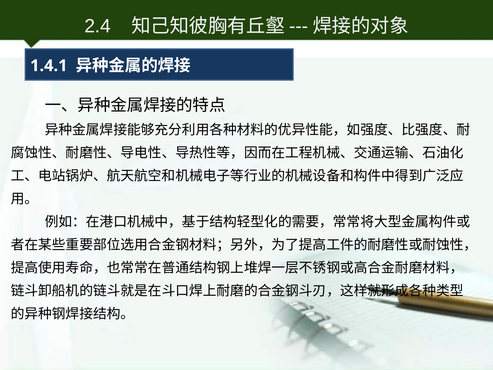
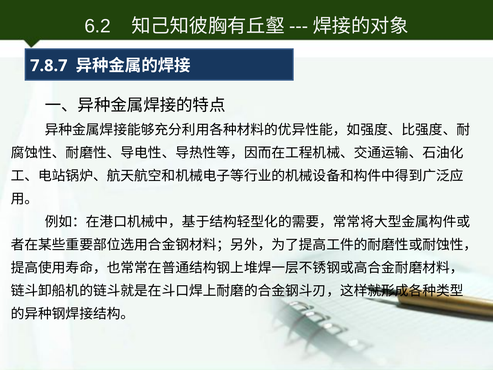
2.4: 2.4 -> 6.2
1.4.1: 1.4.1 -> 7.8.7
